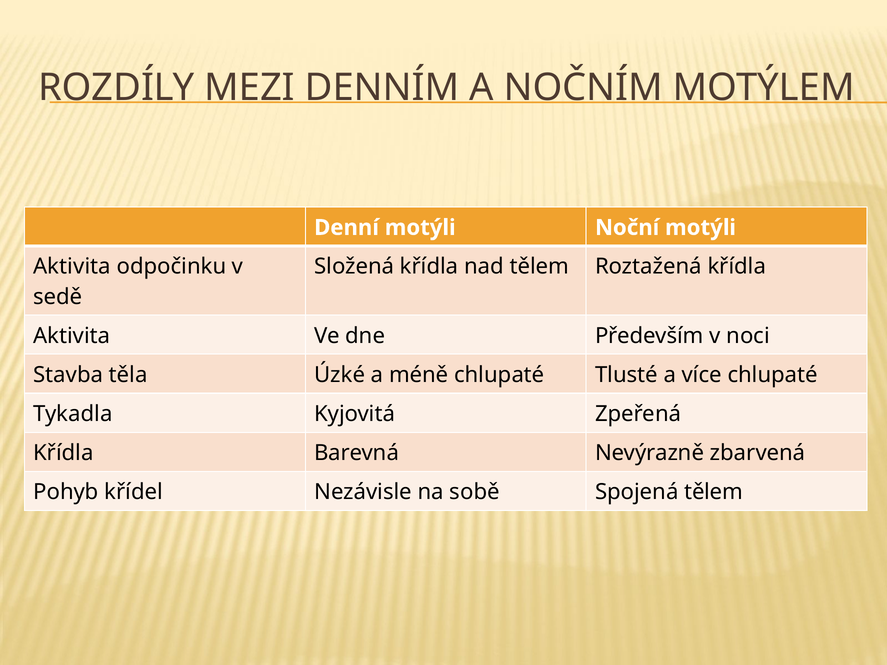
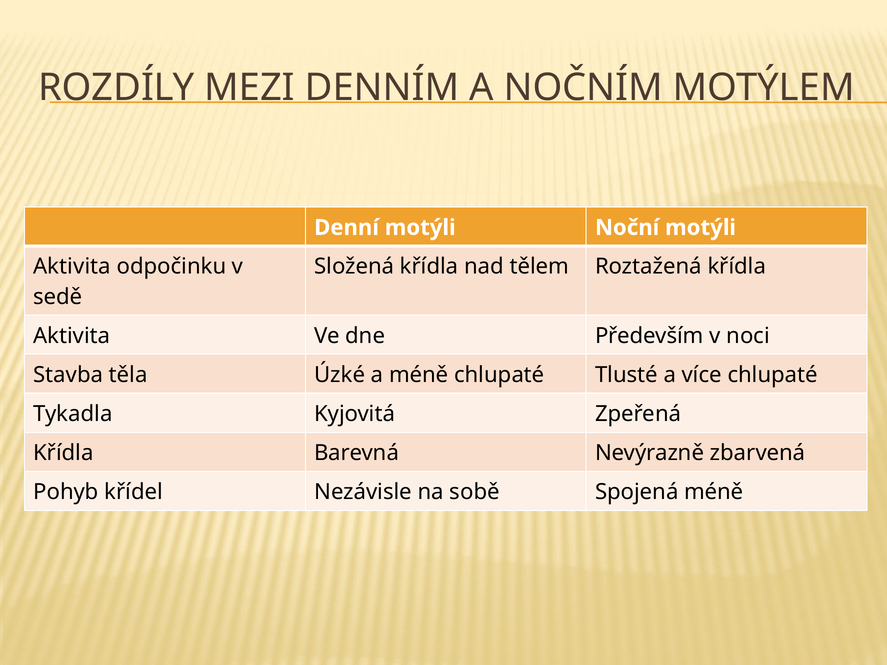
Spojená tělem: tělem -> méně
